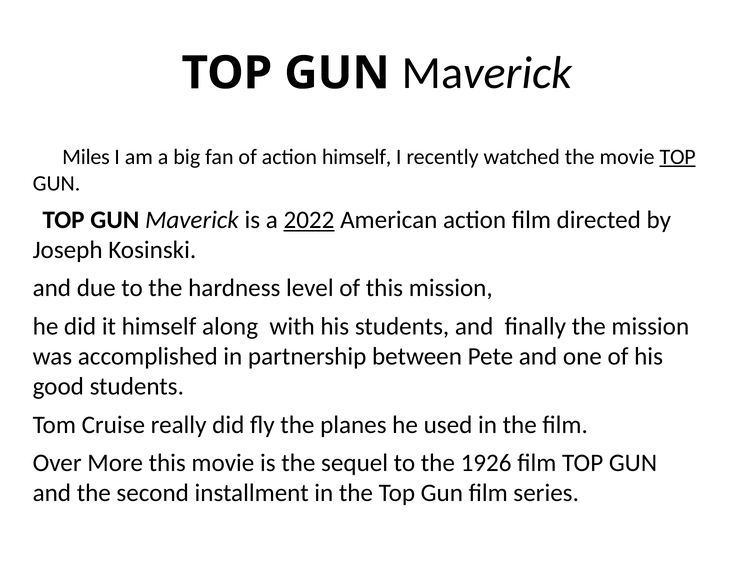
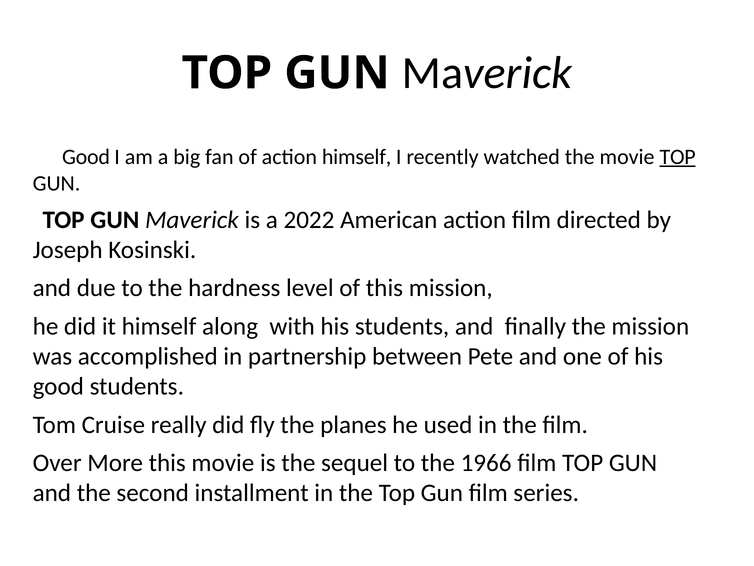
Miles at (86, 157): Miles -> Good
2022 underline: present -> none
1926: 1926 -> 1966
